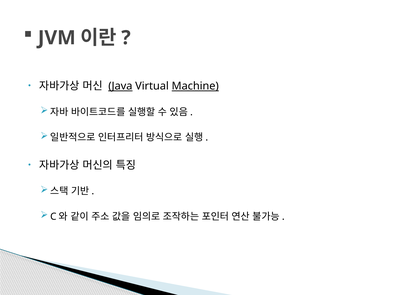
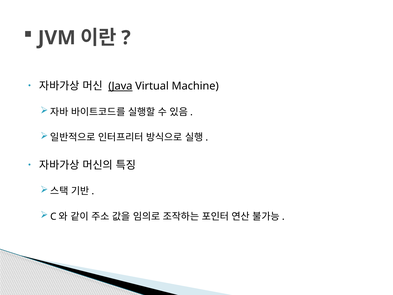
Machine underline: present -> none
